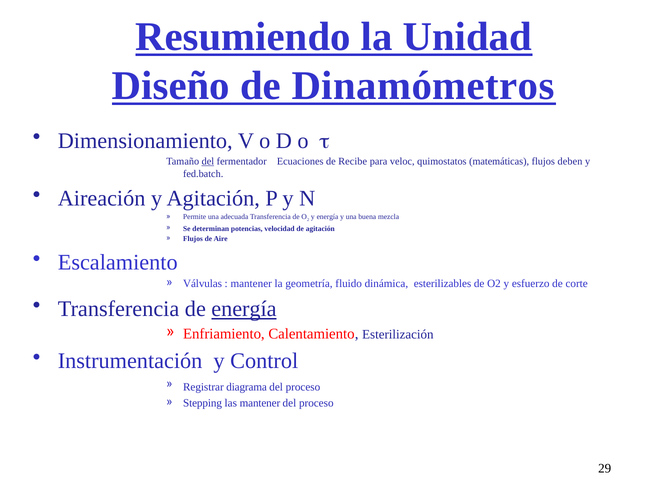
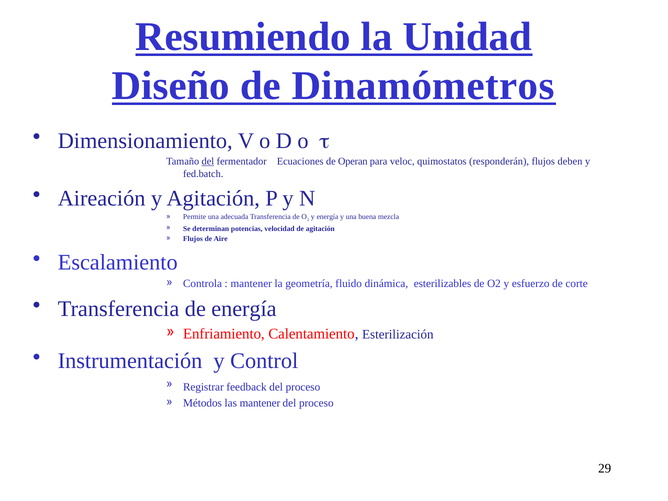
Recibe: Recibe -> Operan
matemáticas: matemáticas -> responderán
Válvulas: Válvulas -> Controla
energía at (244, 309) underline: present -> none
diagrama: diagrama -> feedback
Stepping: Stepping -> Métodos
